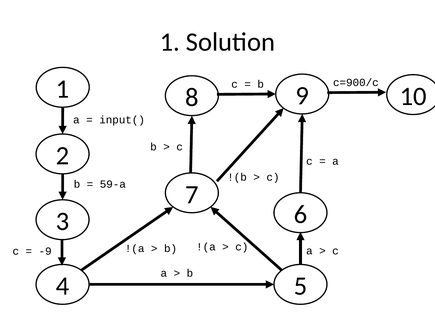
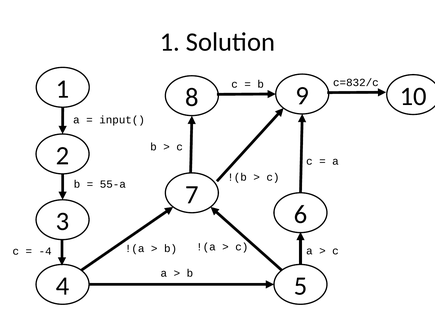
c=900/c: c=900/c -> c=832/c
59-a: 59-a -> 55-a
-9: -9 -> -4
